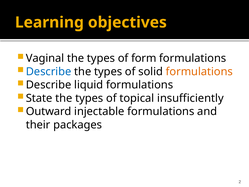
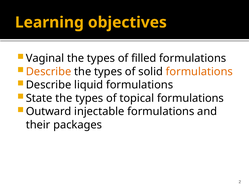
form: form -> filled
Describe at (49, 72) colour: blue -> orange
topical insufficiently: insufficiently -> formulations
